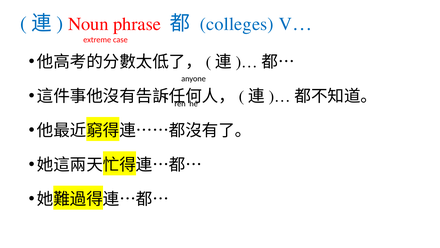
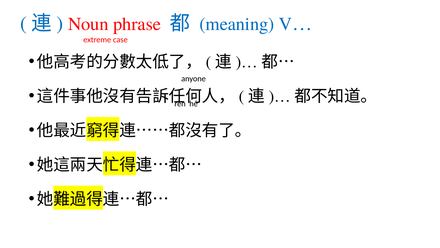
colleges: colleges -> meaning
